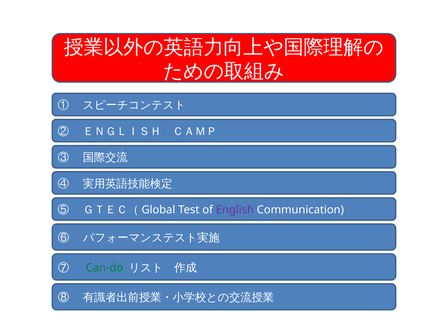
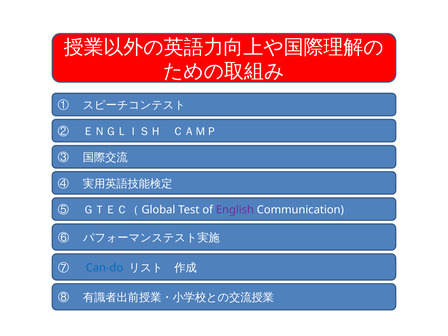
Can-do colour: green -> blue
